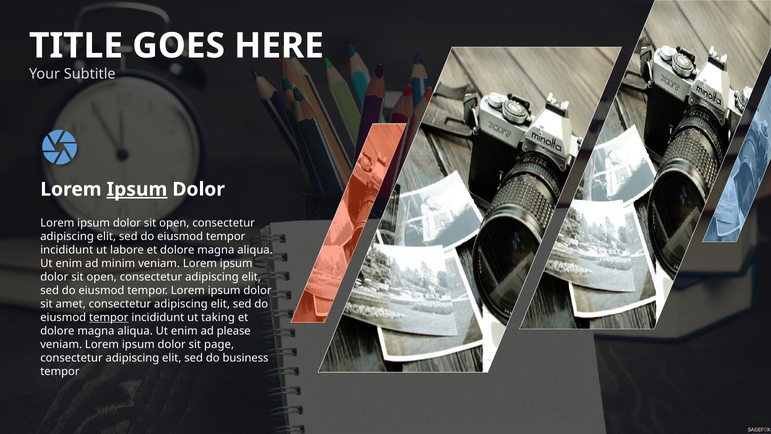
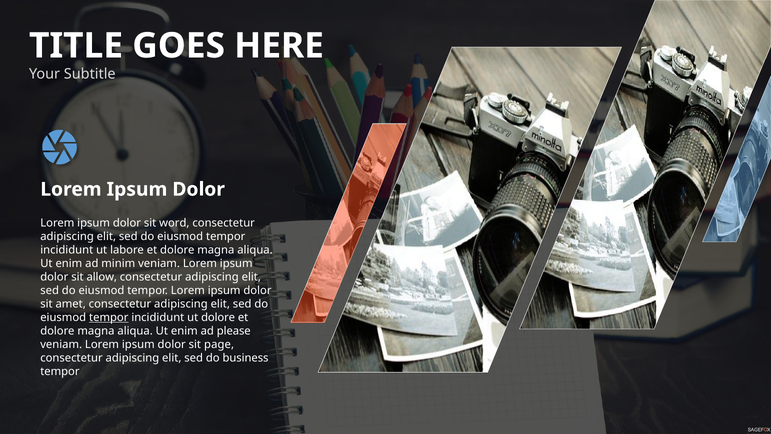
Ipsum at (137, 189) underline: present -> none
open at (174, 223): open -> word
open at (102, 277): open -> allow
ut taking: taking -> dolore
